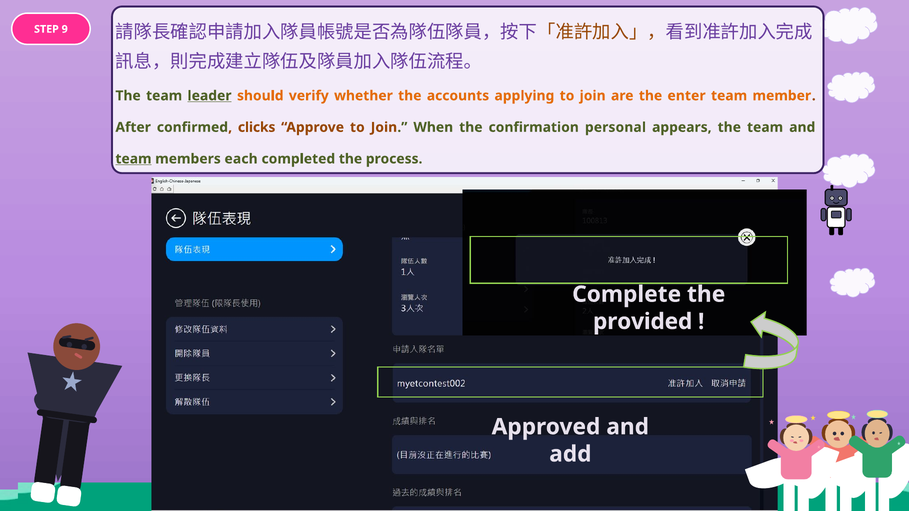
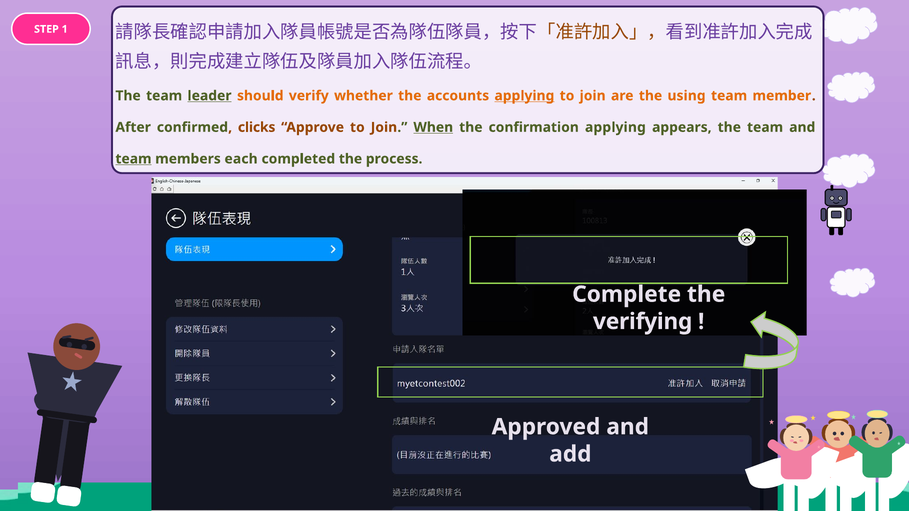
9: 9 -> 1
applying at (524, 96) underline: none -> present
enter: enter -> using
When underline: none -> present
confirmation personal: personal -> applying
provided: provided -> verifying
